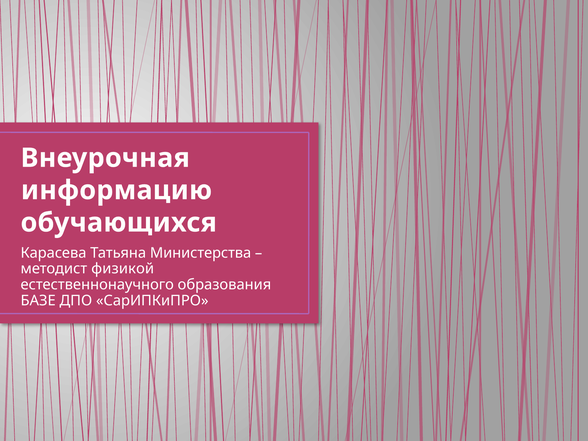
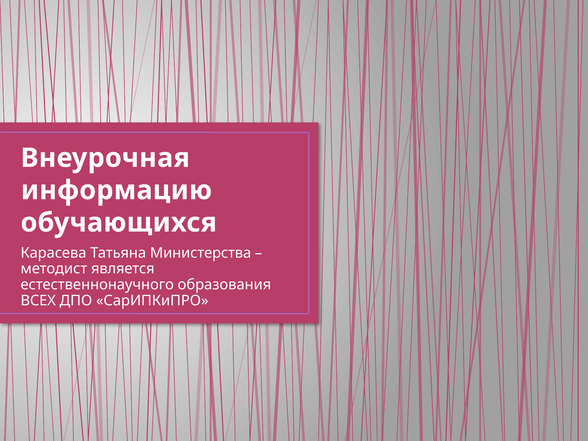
физикой: физикой -> является
БАЗЕ: БАЗЕ -> ВСЕХ
